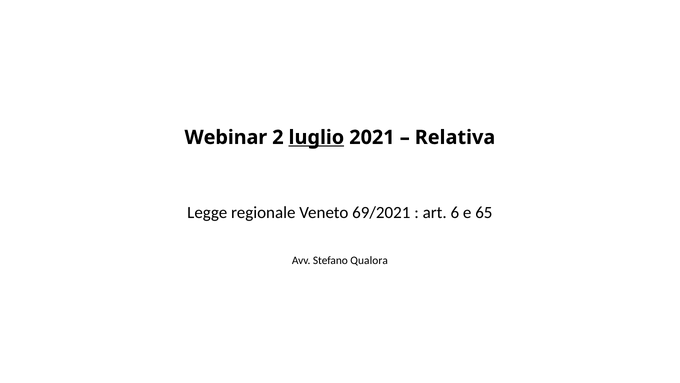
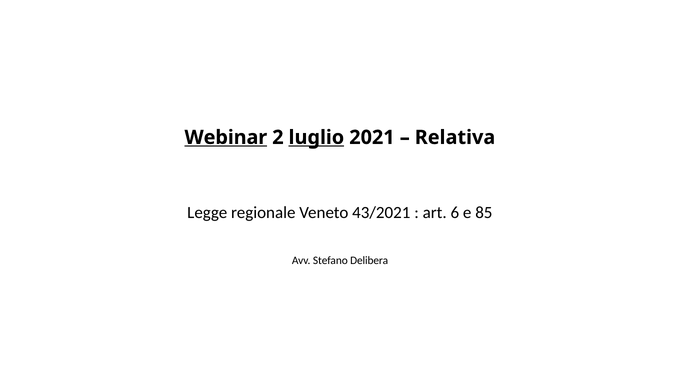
Webinar underline: none -> present
69/2021: 69/2021 -> 43/2021
65: 65 -> 85
Qualora: Qualora -> Delibera
